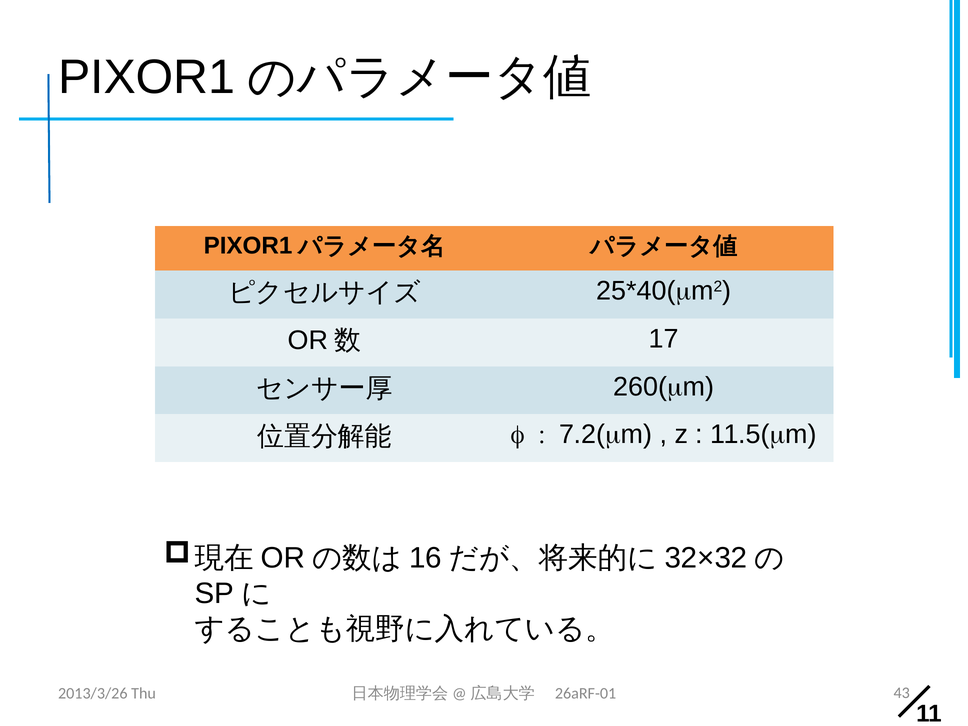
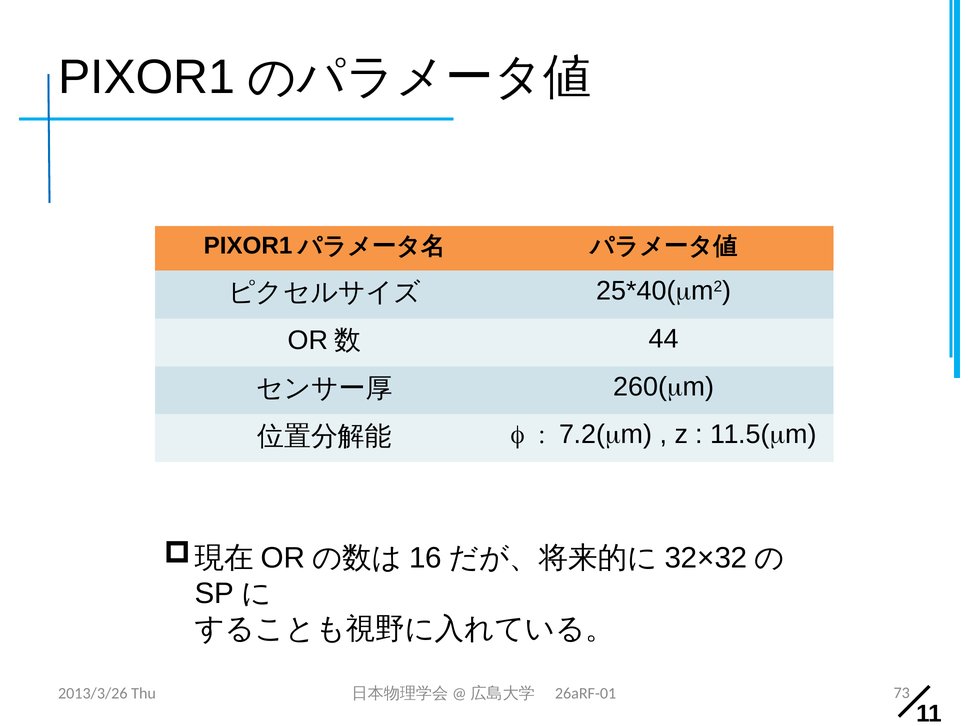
17: 17 -> 44
43: 43 -> 73
